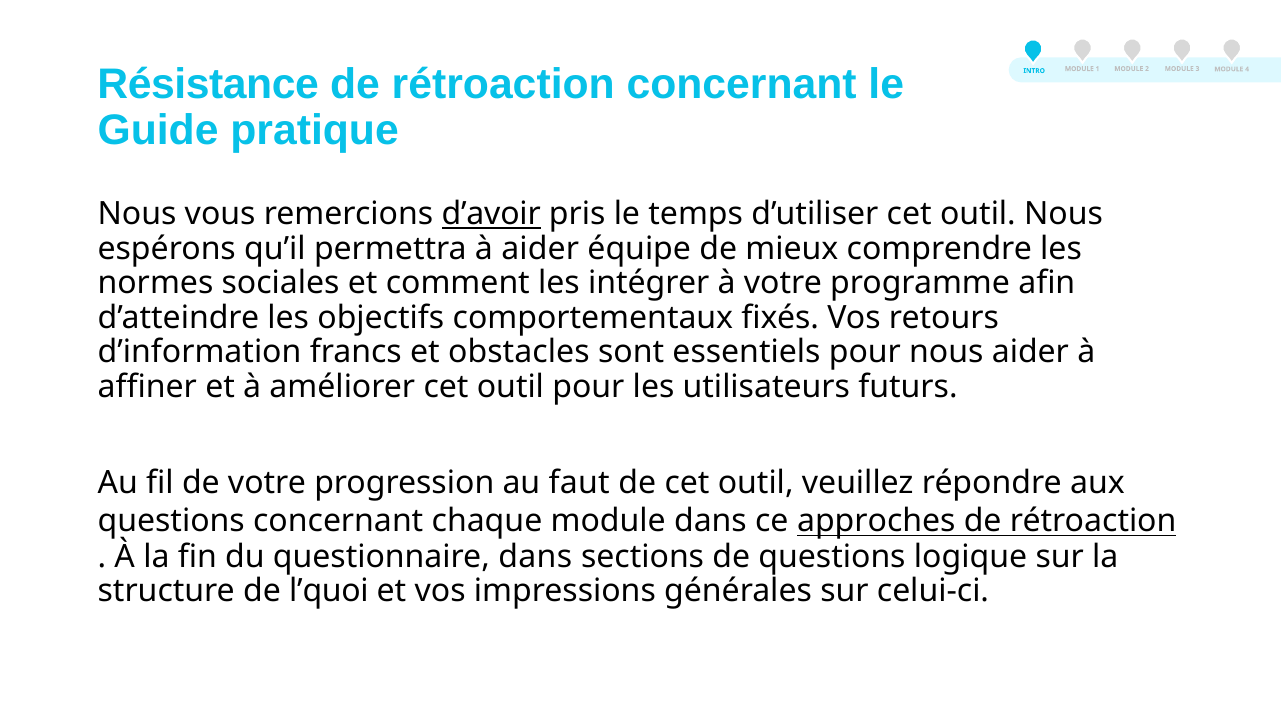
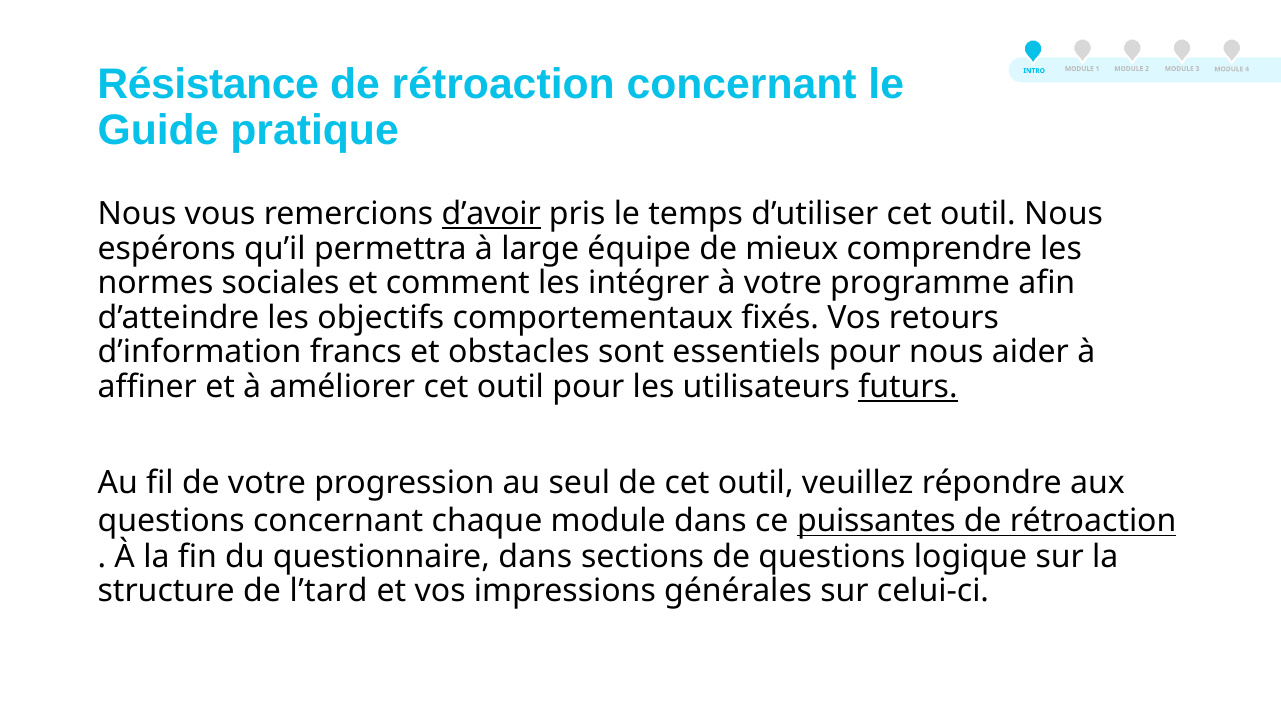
à aider: aider -> large
futurs underline: none -> present
faut: faut -> seul
approches: approches -> puissantes
l’quoi: l’quoi -> l’tard
